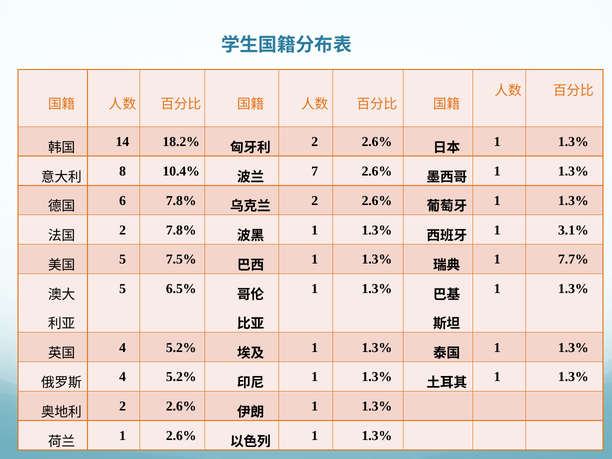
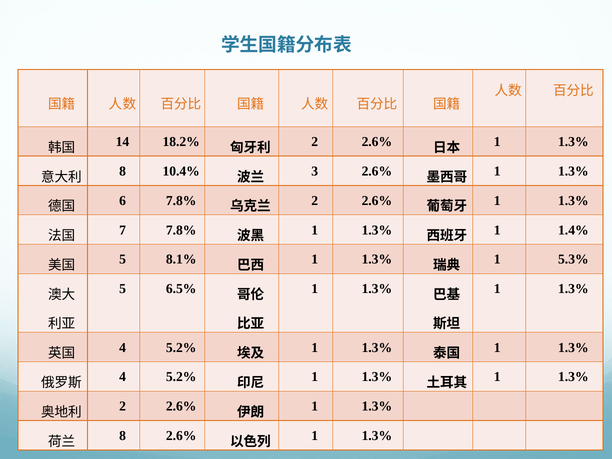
7: 7 -> 3
2 at (123, 230): 2 -> 7
3.1%: 3.1% -> 1.4%
7.5%: 7.5% -> 8.1%
7.7%: 7.7% -> 5.3%
1 at (123, 436): 1 -> 8
